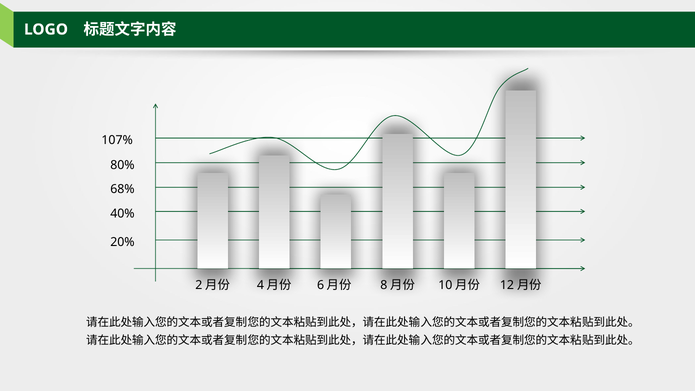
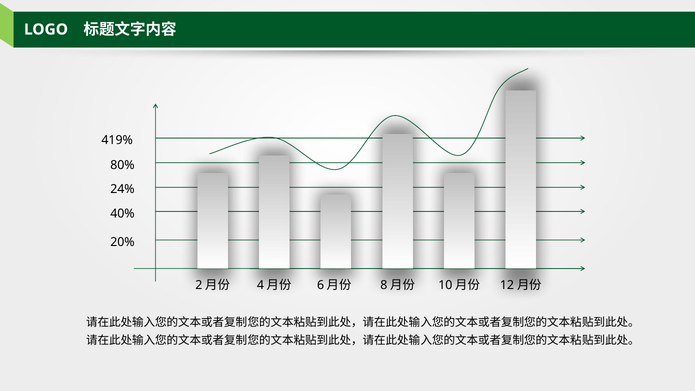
107%: 107% -> 419%
68%: 68% -> 24%
